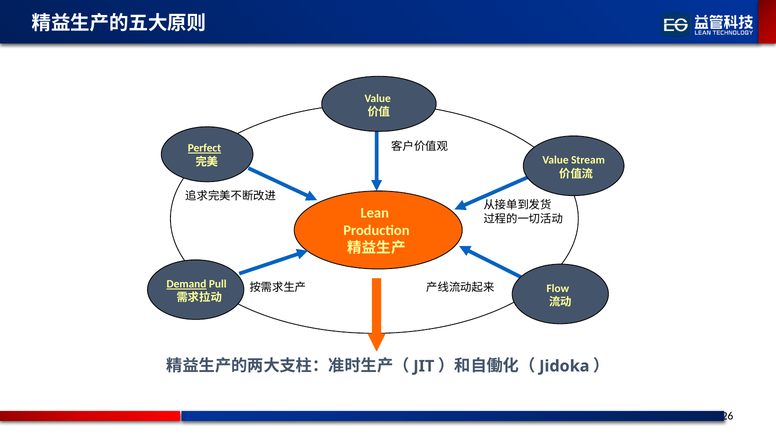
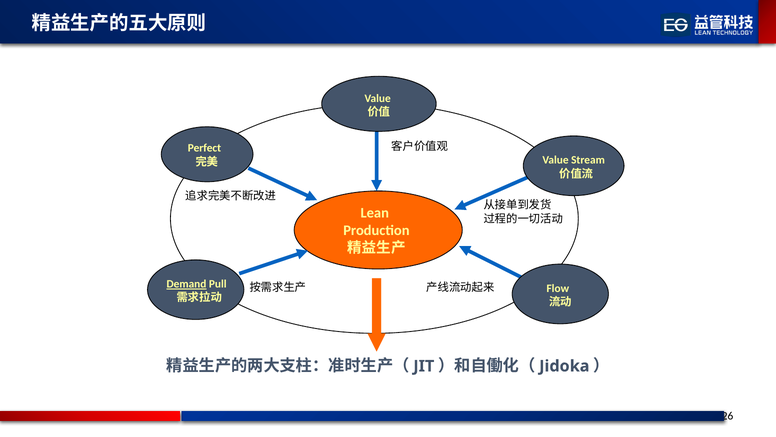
Perfect underline: present -> none
